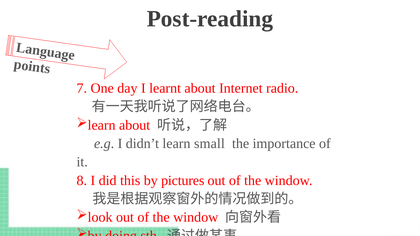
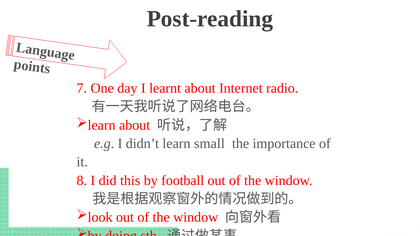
pictures: pictures -> football
